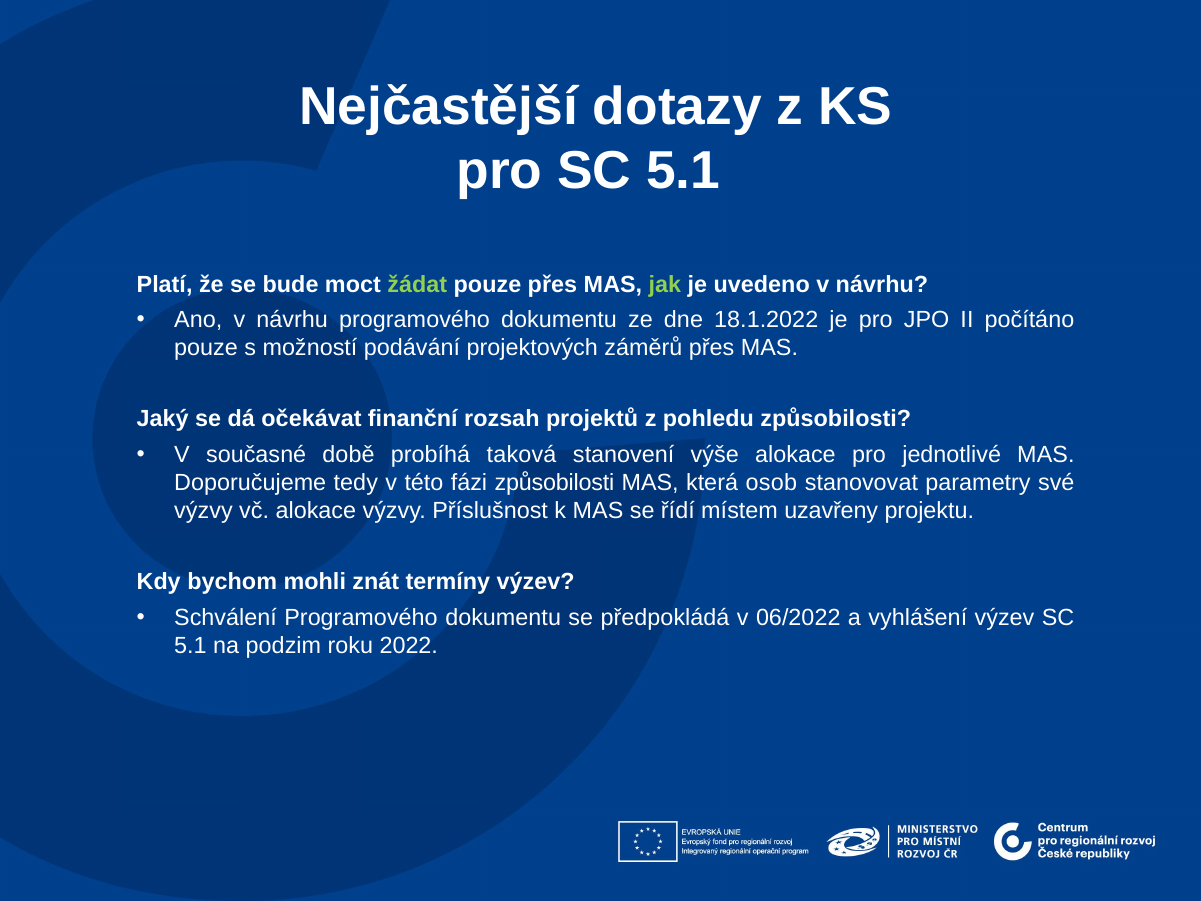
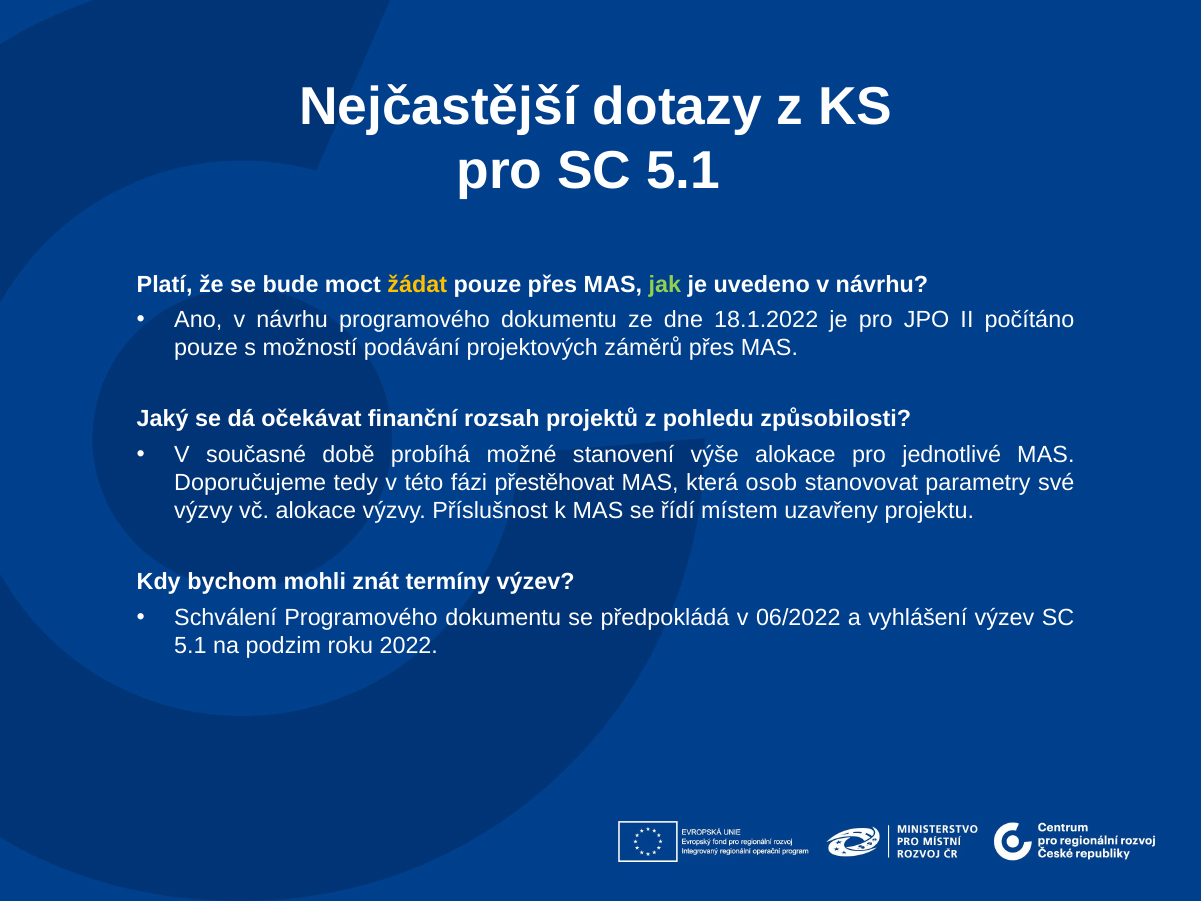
žádat colour: light green -> yellow
taková: taková -> možné
fázi způsobilosti: způsobilosti -> přestěhovat
